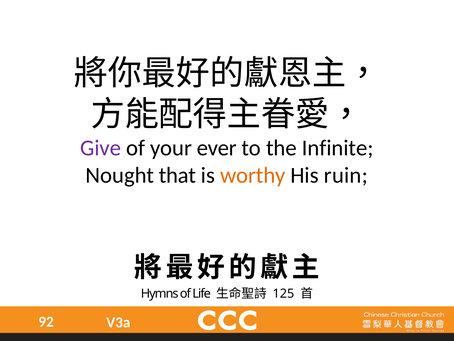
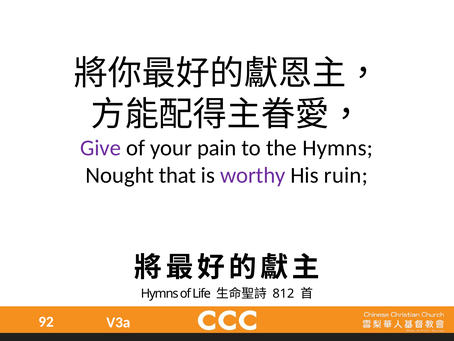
ever: ever -> pain
the Infinite: Infinite -> Hymns
worthy colour: orange -> purple
125: 125 -> 812
